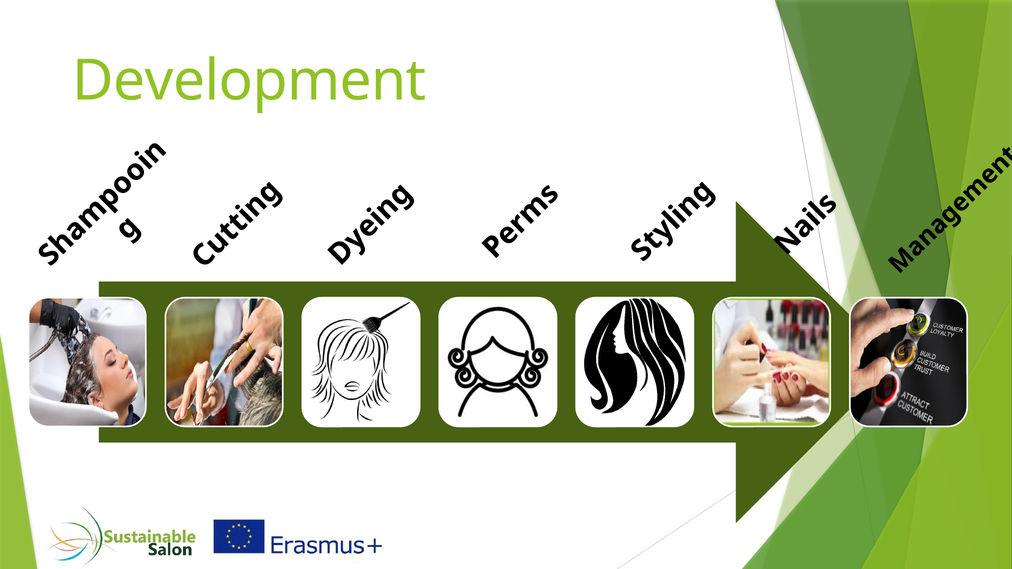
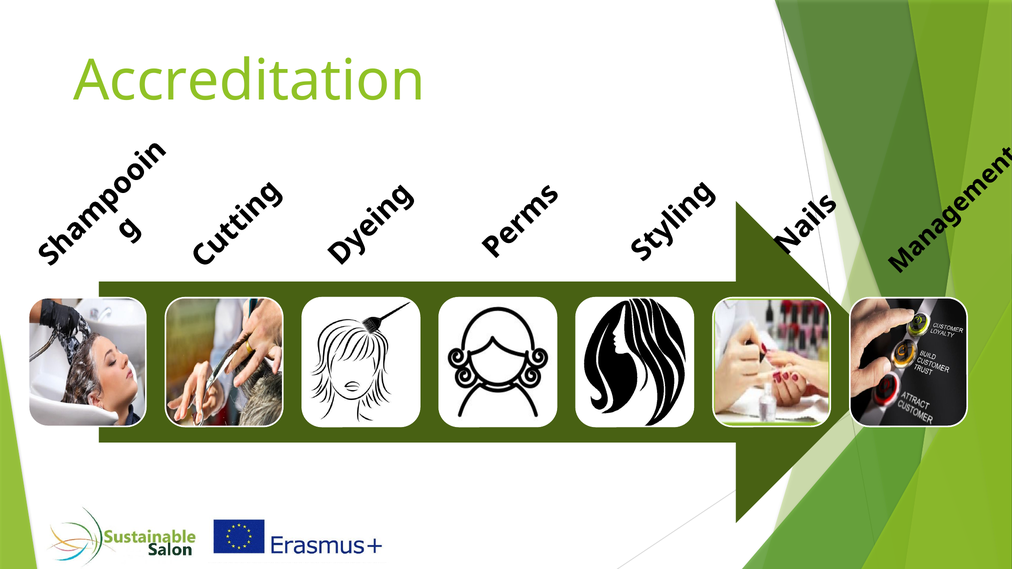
Development: Development -> Accreditation
